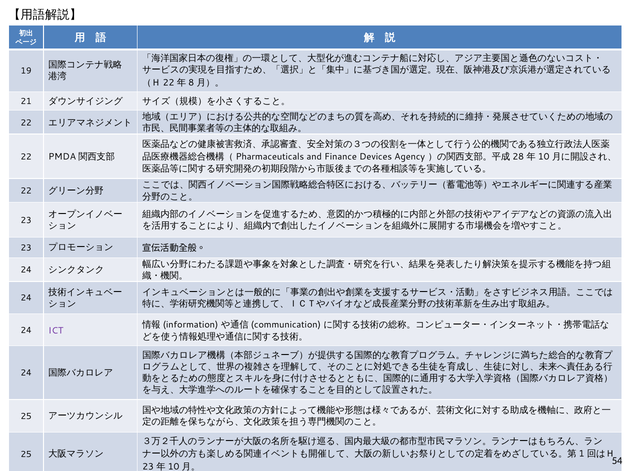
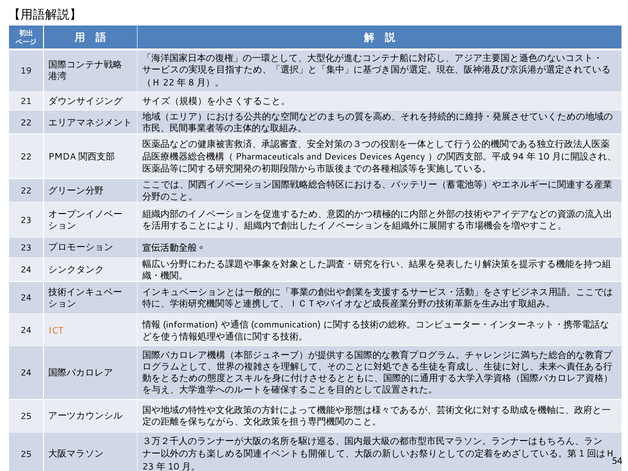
and Finance: Finance -> Devices
28: 28 -> 94
ICT colour: purple -> orange
